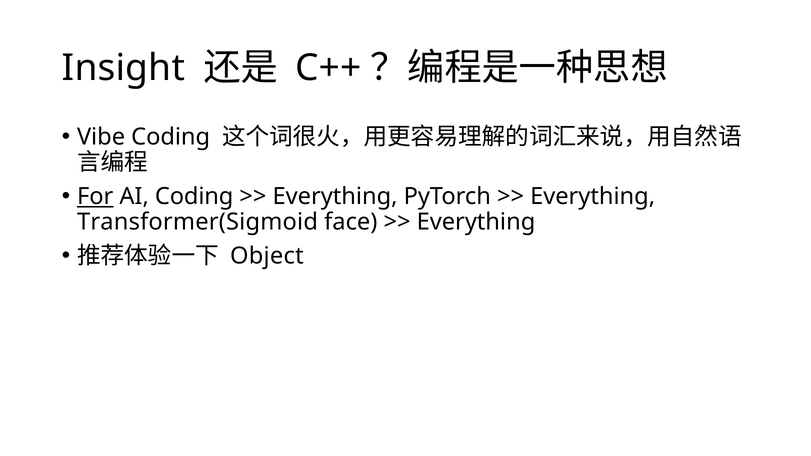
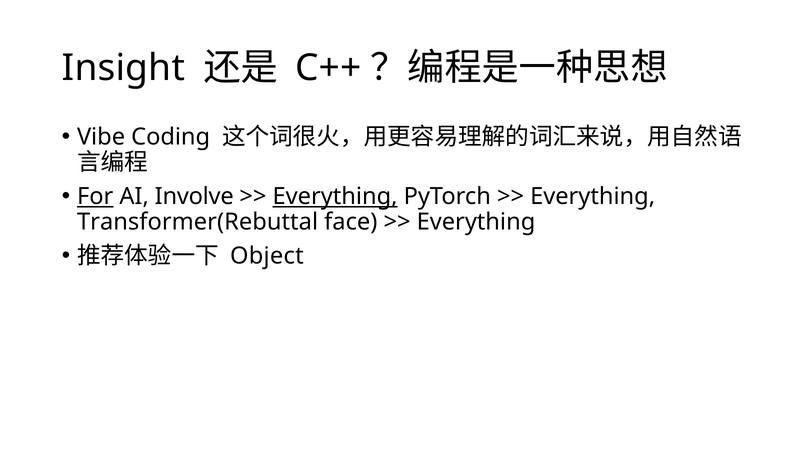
AI Coding: Coding -> Involve
Everything at (335, 197) underline: none -> present
Transformer(Sigmoid: Transformer(Sigmoid -> Transformer(Rebuttal
